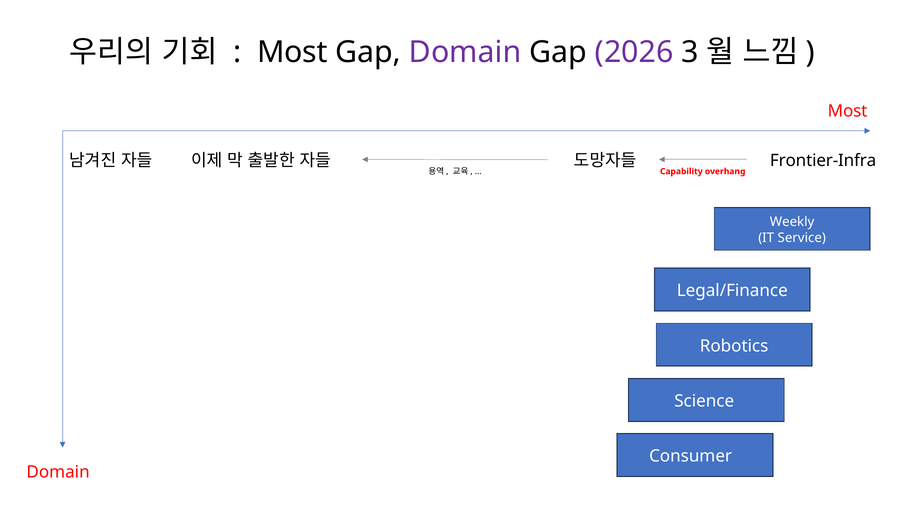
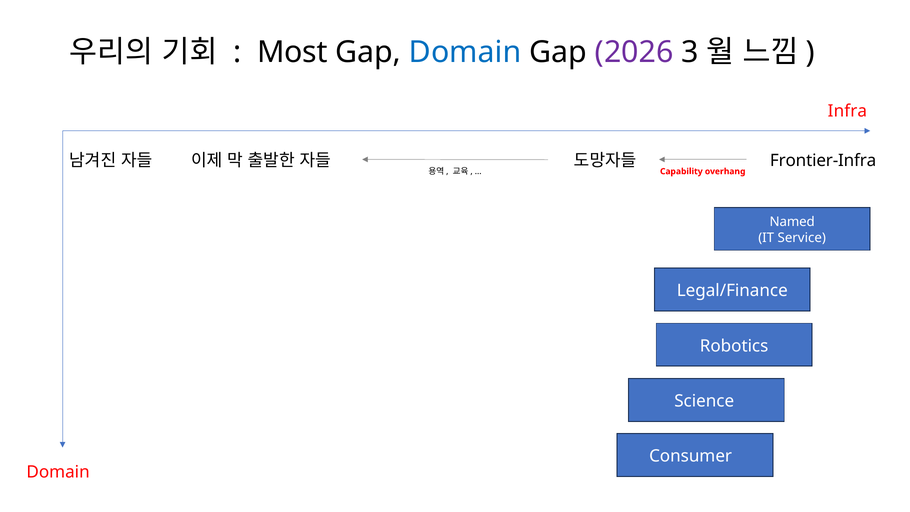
Domain at (465, 52) colour: purple -> blue
Most at (848, 111): Most -> Infra
Weekly: Weekly -> Named
